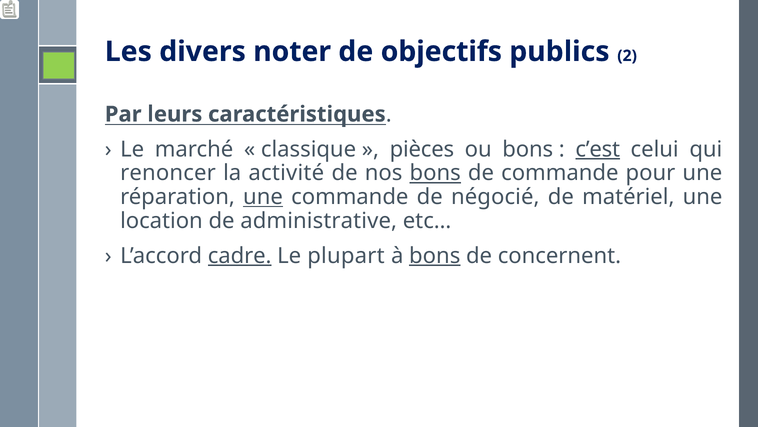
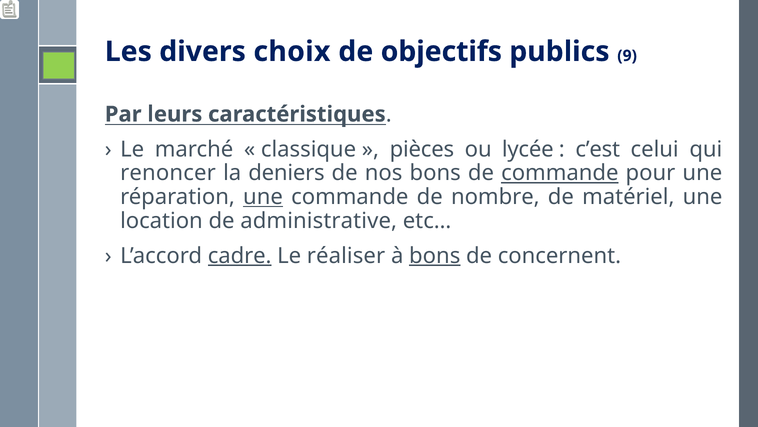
noter: noter -> choix
2: 2 -> 9
ou bons: bons -> lycée
c’est underline: present -> none
activité: activité -> deniers
bons at (435, 173) underline: present -> none
commande at (560, 173) underline: none -> present
négocié: négocié -> nombre
plupart: plupart -> réaliser
